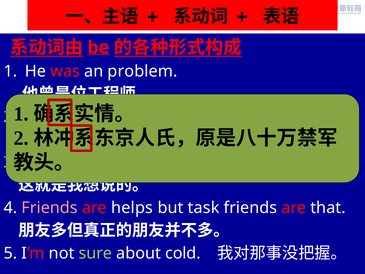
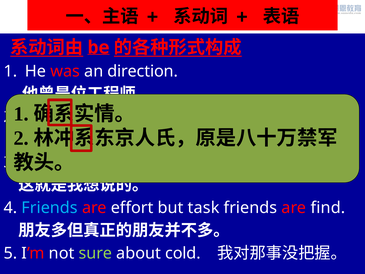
problem: problem -> direction
Friends at (50, 208) colour: pink -> light blue
helps: helps -> effort
that: that -> find
